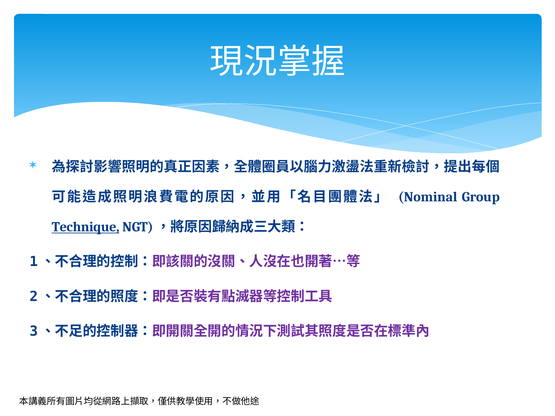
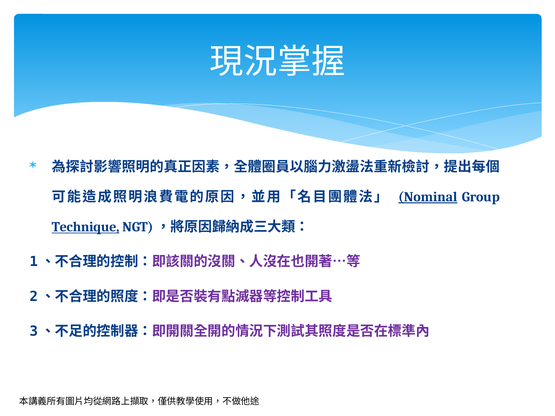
Nominal underline: none -> present
